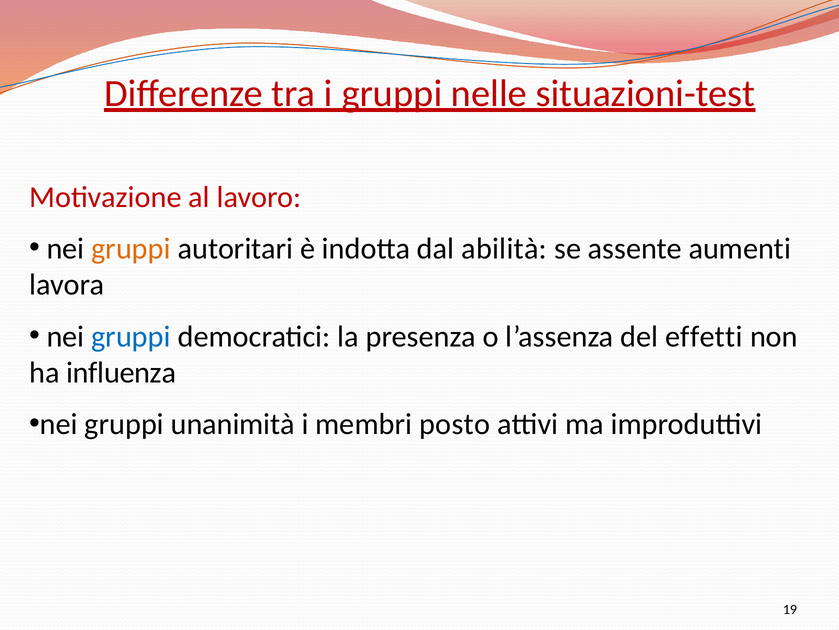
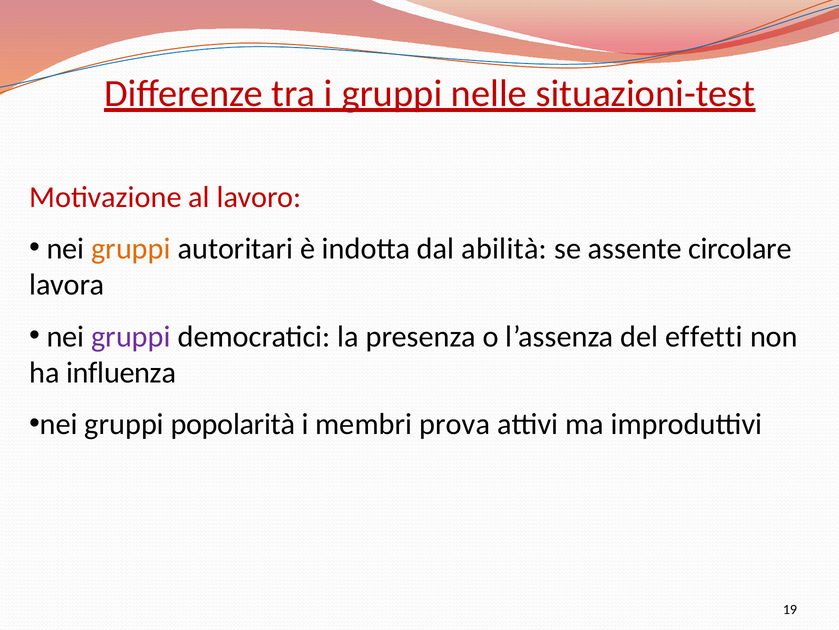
aumenti: aumenti -> circolare
gruppi at (131, 336) colour: blue -> purple
unanimità: unanimità -> popolarità
posto: posto -> prova
